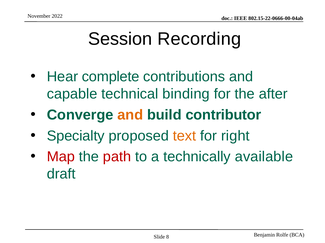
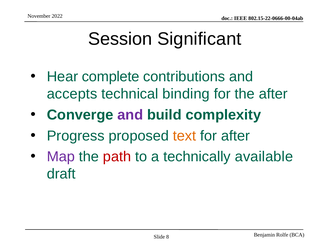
Recording: Recording -> Significant
capable: capable -> accepts
and at (130, 115) colour: orange -> purple
contributor: contributor -> complexity
Specialty: Specialty -> Progress
for right: right -> after
Map colour: red -> purple
